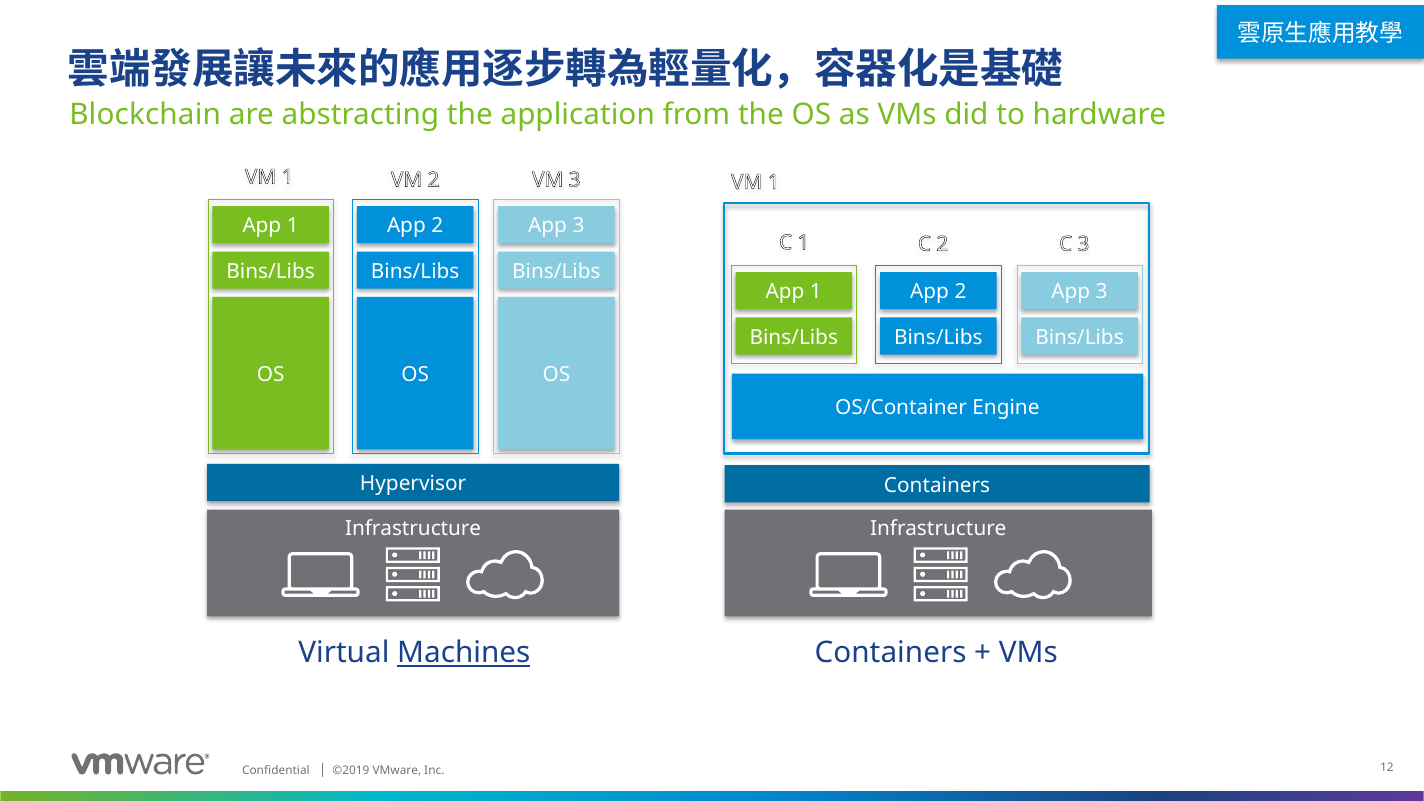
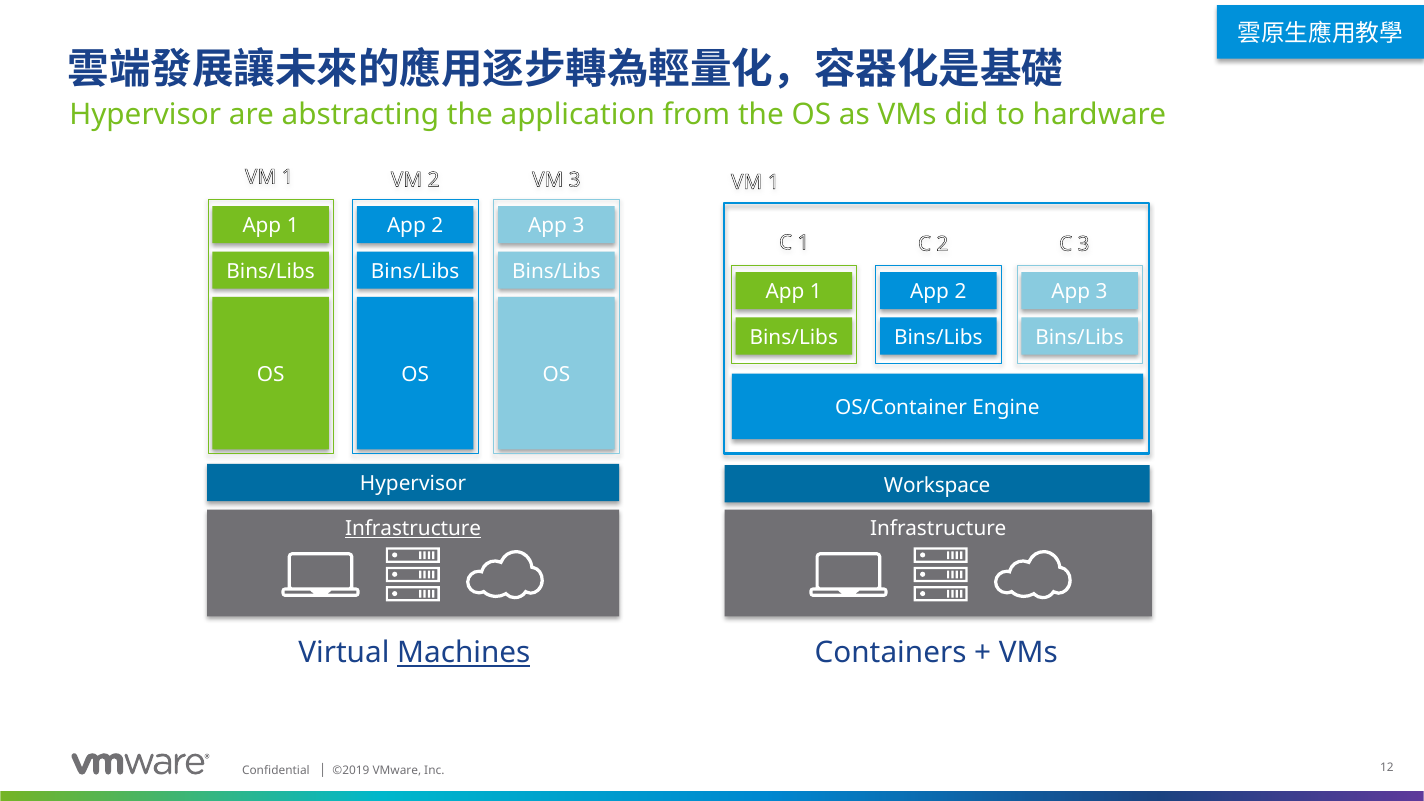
Blockchain at (145, 115): Blockchain -> Hypervisor
Containers at (937, 485): Containers -> Workspace
Infrastructure at (413, 529) underline: none -> present
